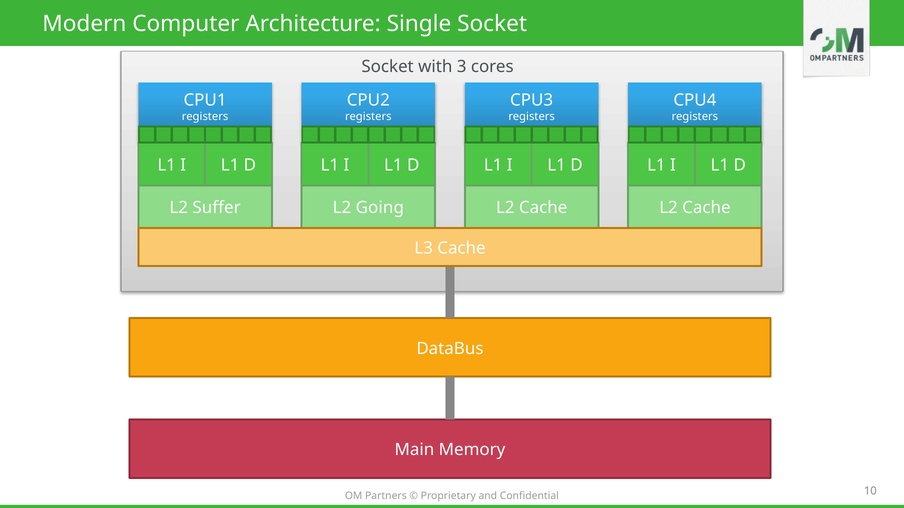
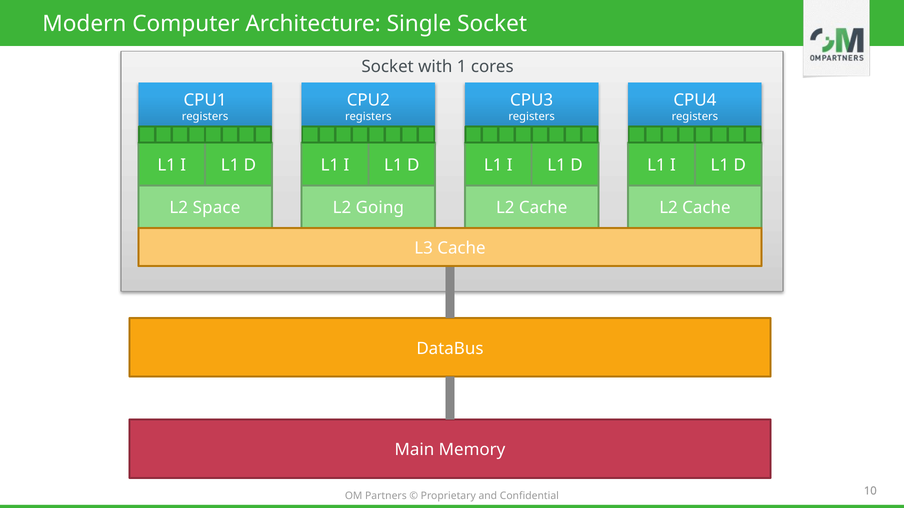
3: 3 -> 1
Suffer: Suffer -> Space
